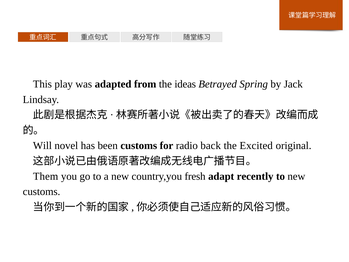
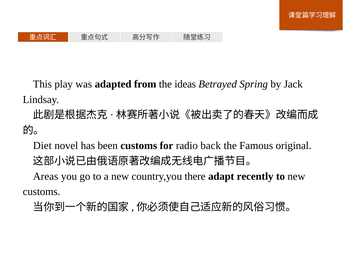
Will: Will -> Diet
Excited: Excited -> Famous
Them: Them -> Areas
fresh: fresh -> there
